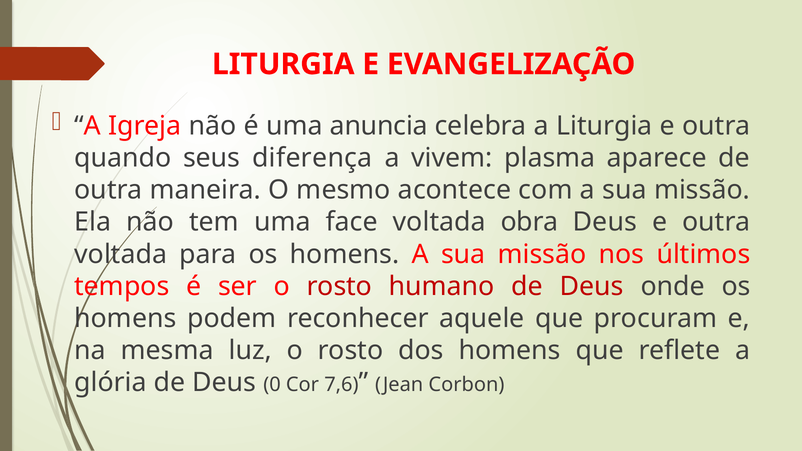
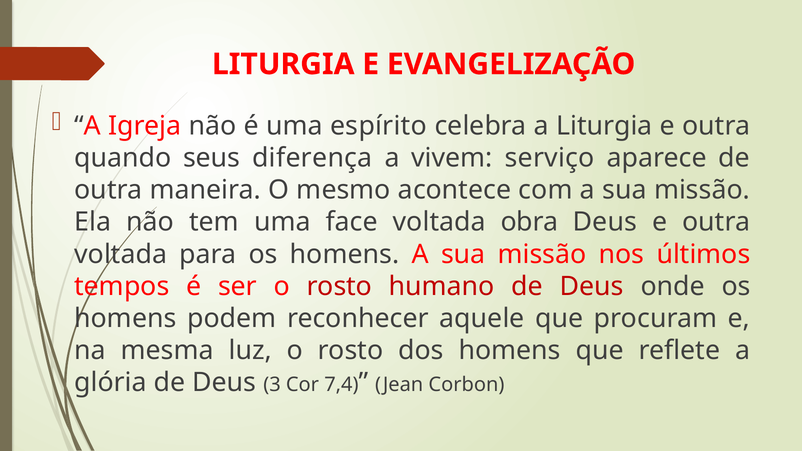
anuncia: anuncia -> espírito
plasma: plasma -> serviço
0: 0 -> 3
7,6: 7,6 -> 7,4
